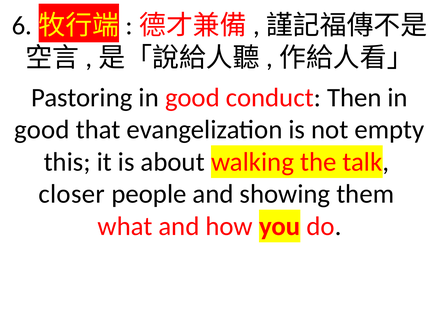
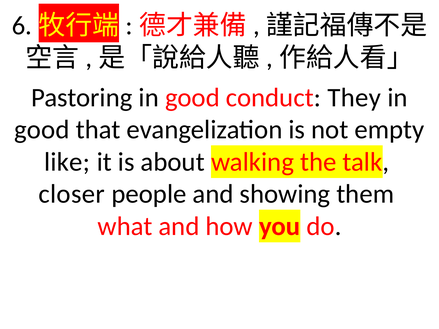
Then: Then -> They
this: this -> like
